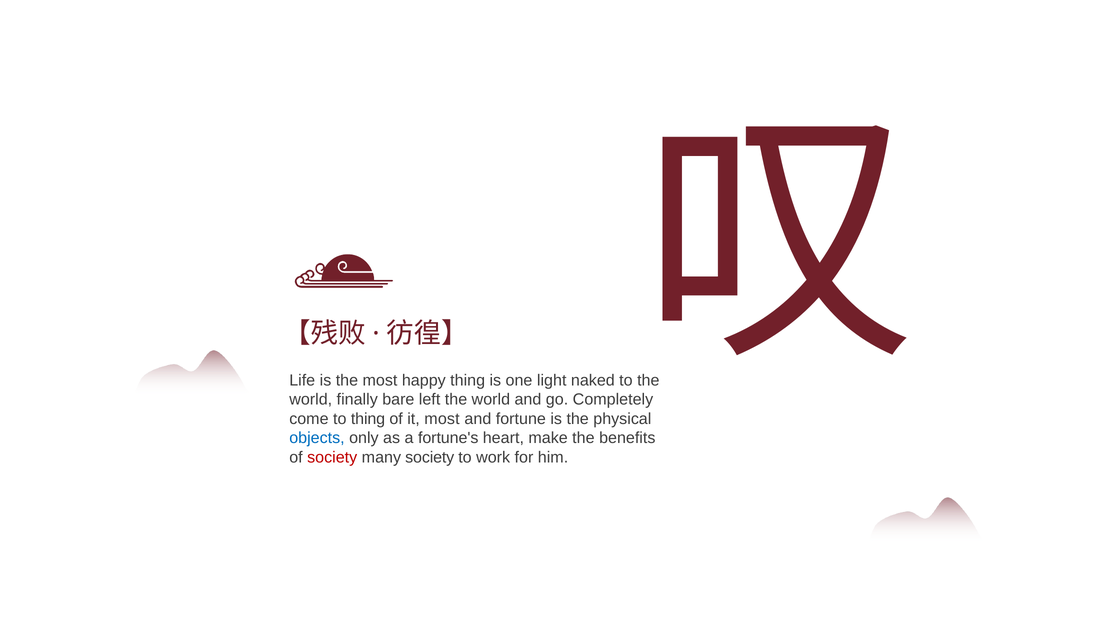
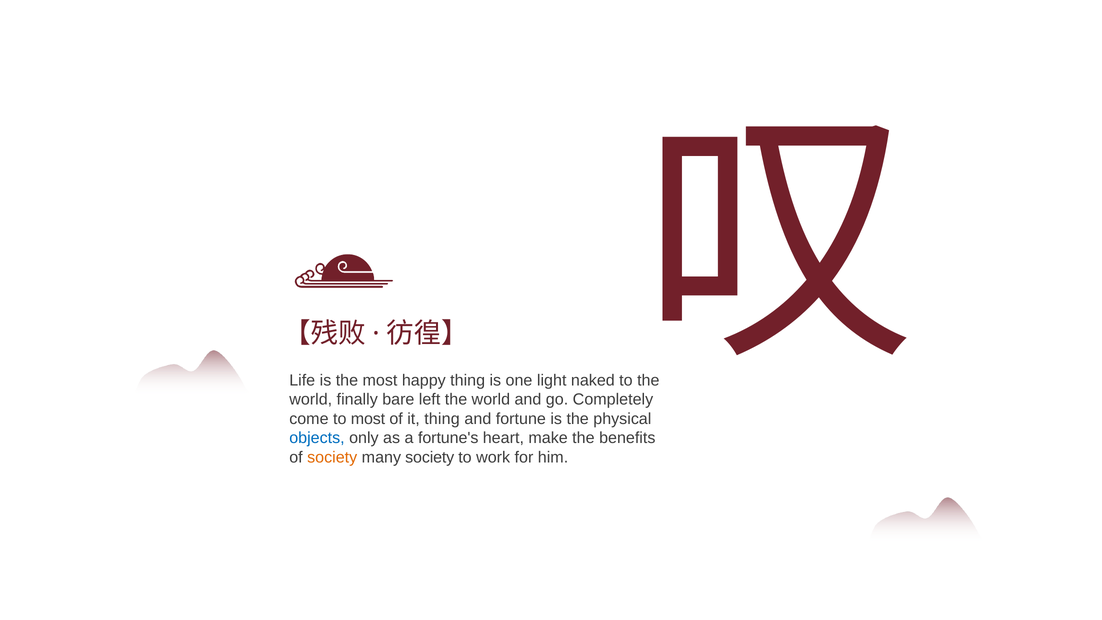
to thing: thing -> most
it most: most -> thing
society at (332, 457) colour: red -> orange
